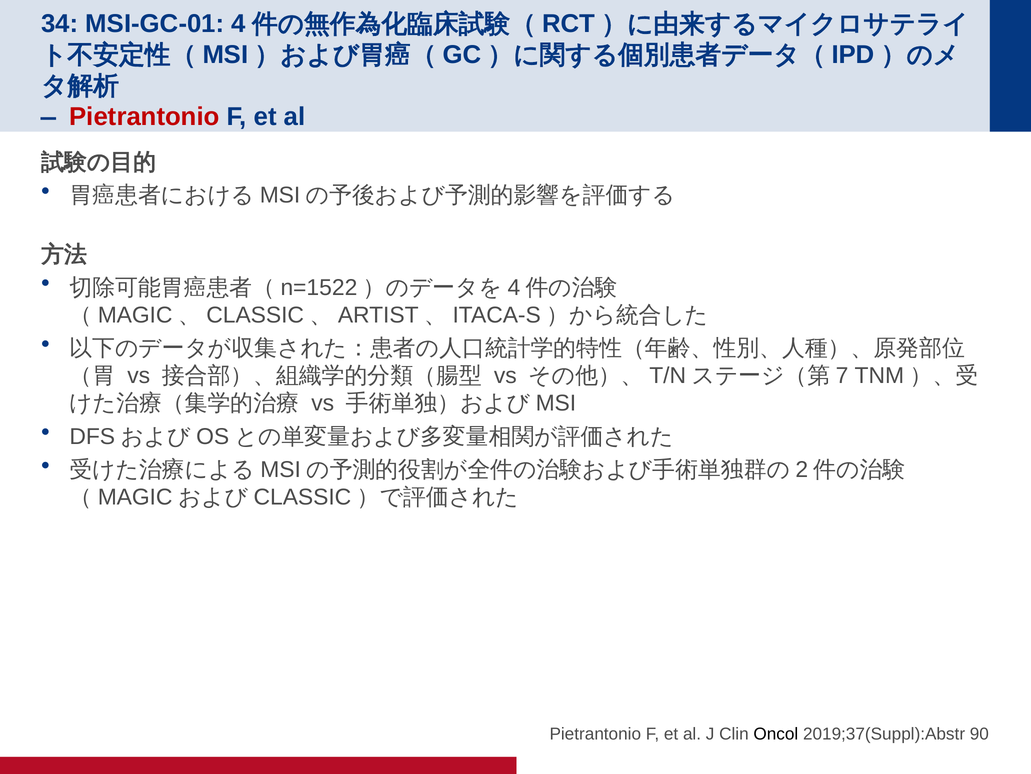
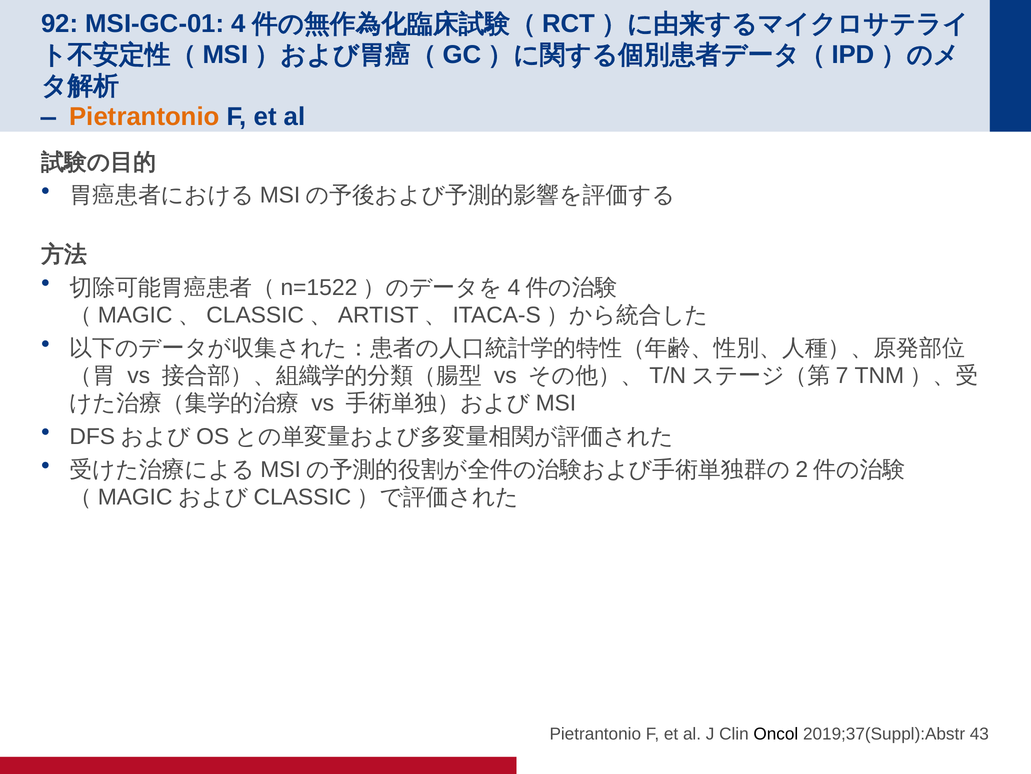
34: 34 -> 92
Pietrantonio at (144, 117) colour: red -> orange
90: 90 -> 43
